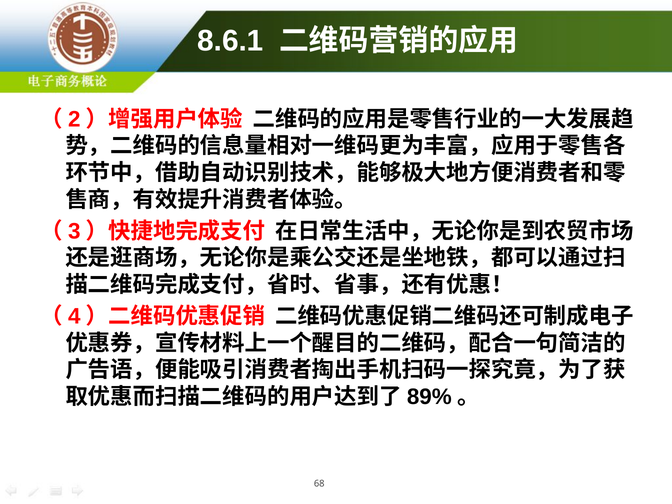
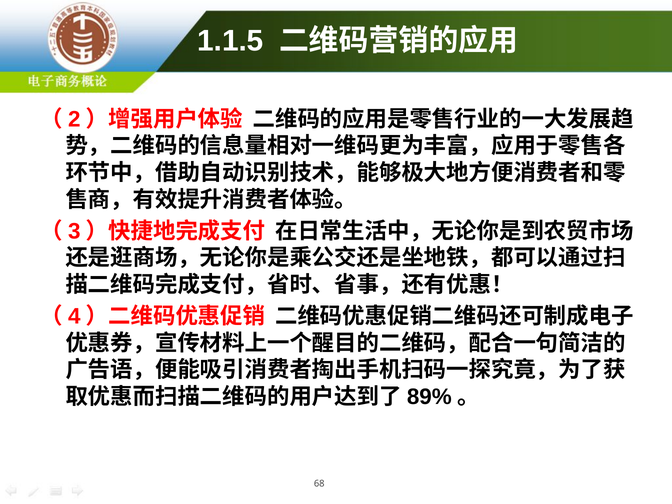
8.6.1: 8.6.1 -> 1.1.5
